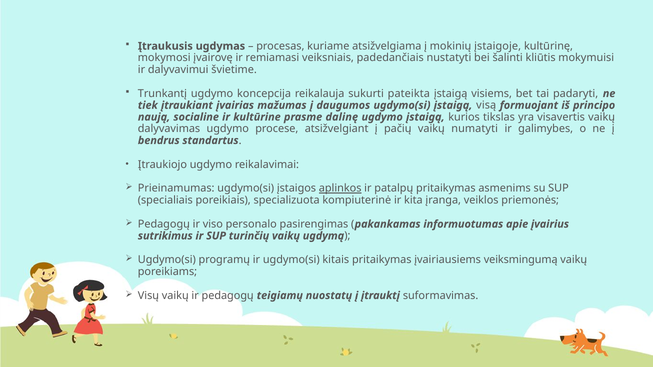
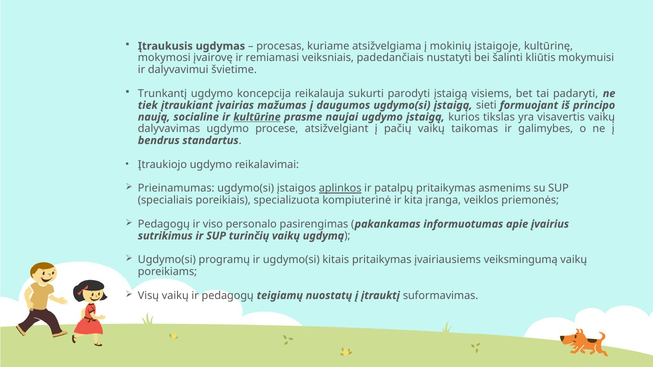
pateikta: pateikta -> parodyti
visą: visą -> sieti
kultūrine underline: none -> present
dalinę: dalinę -> naujai
numatyti: numatyti -> taikomas
